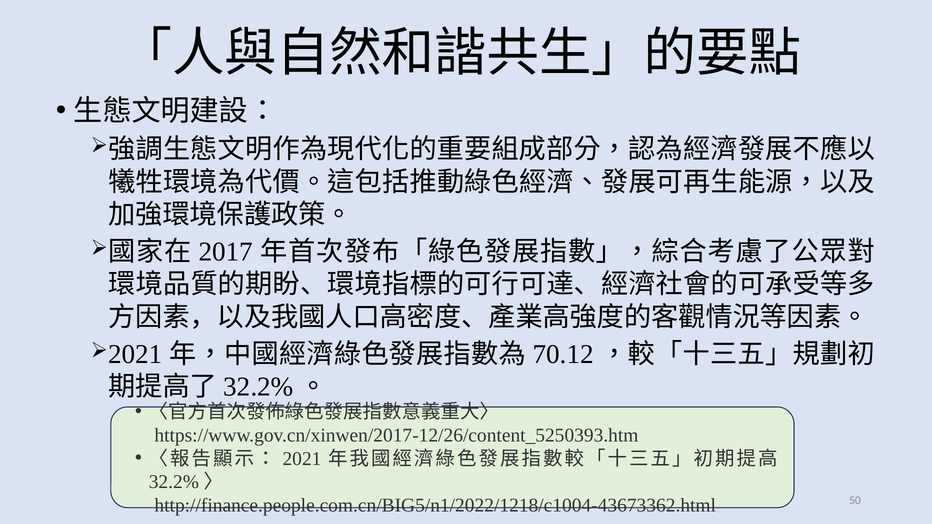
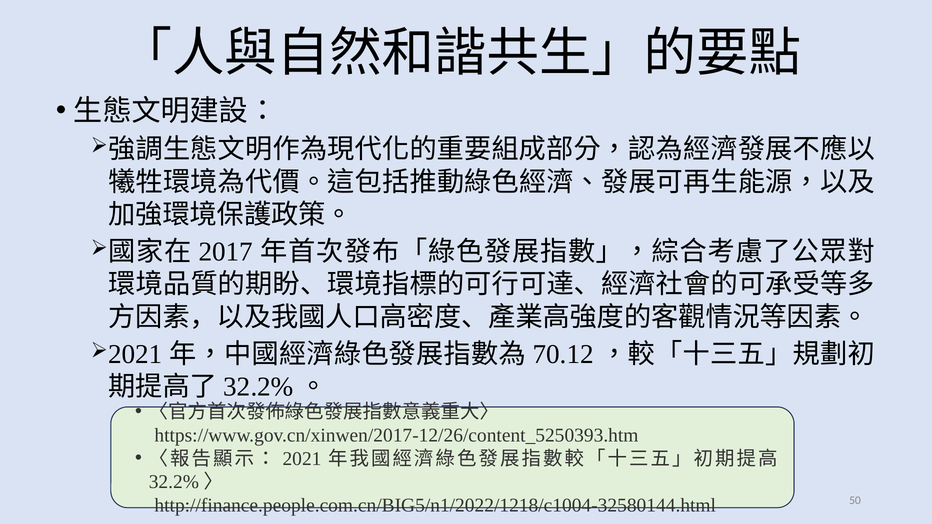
http://finance.people.com.cn/BIG5/n1/2022/1218/c1004-43673362.html: http://finance.people.com.cn/BIG5/n1/2022/1218/c1004-43673362.html -> http://finance.people.com.cn/BIG5/n1/2022/1218/c1004-32580144.html
